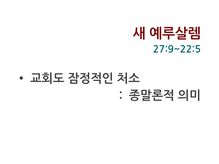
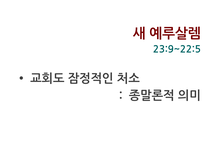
27:9~22:5: 27:9~22:5 -> 23:9~22:5
